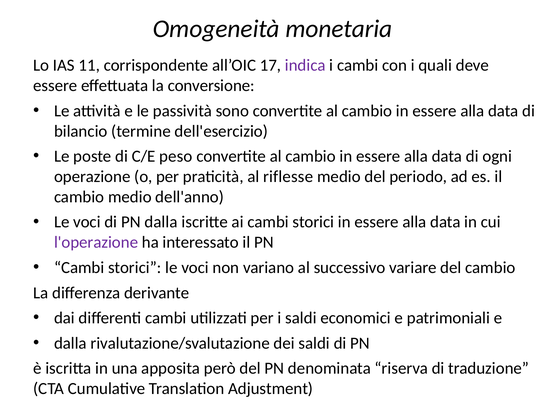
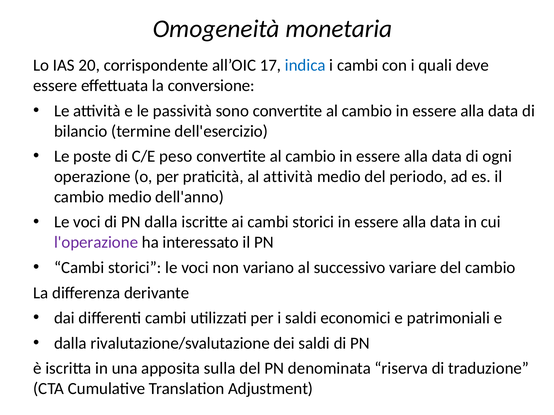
11: 11 -> 20
indica colour: purple -> blue
al riflesse: riflesse -> attività
però: però -> sulla
